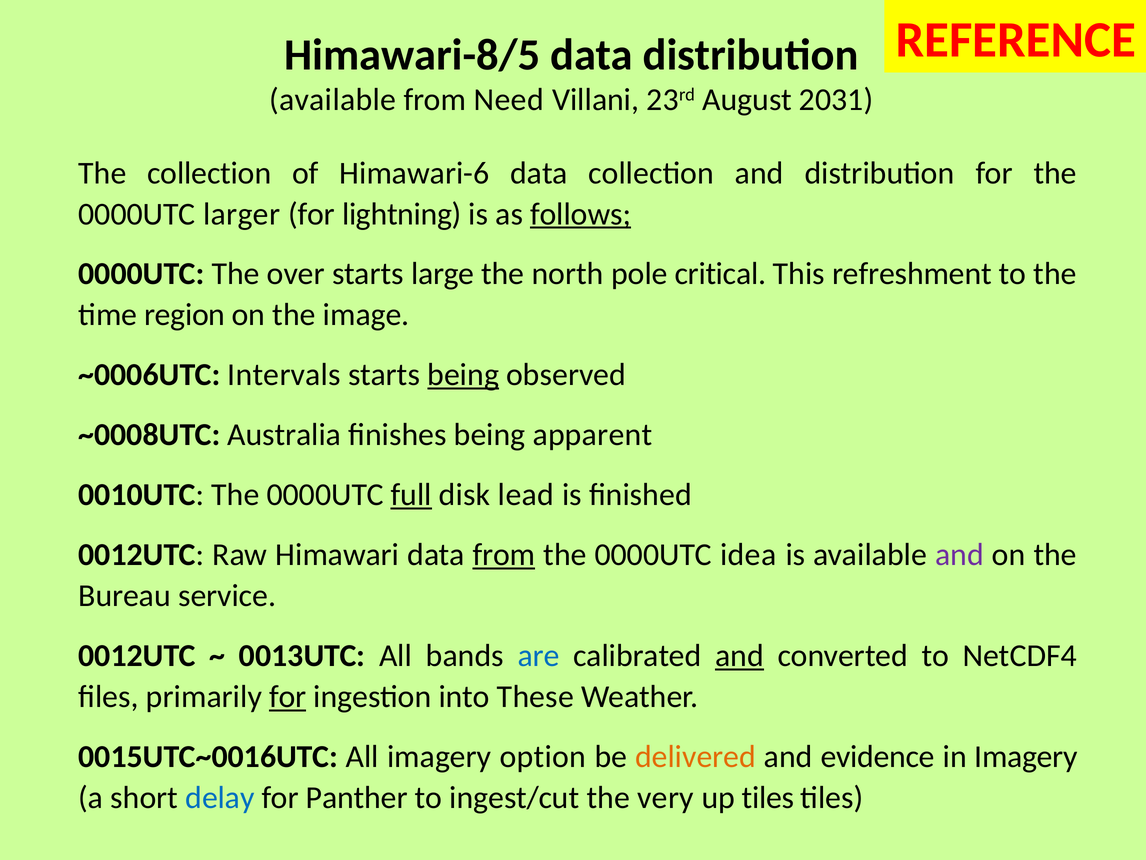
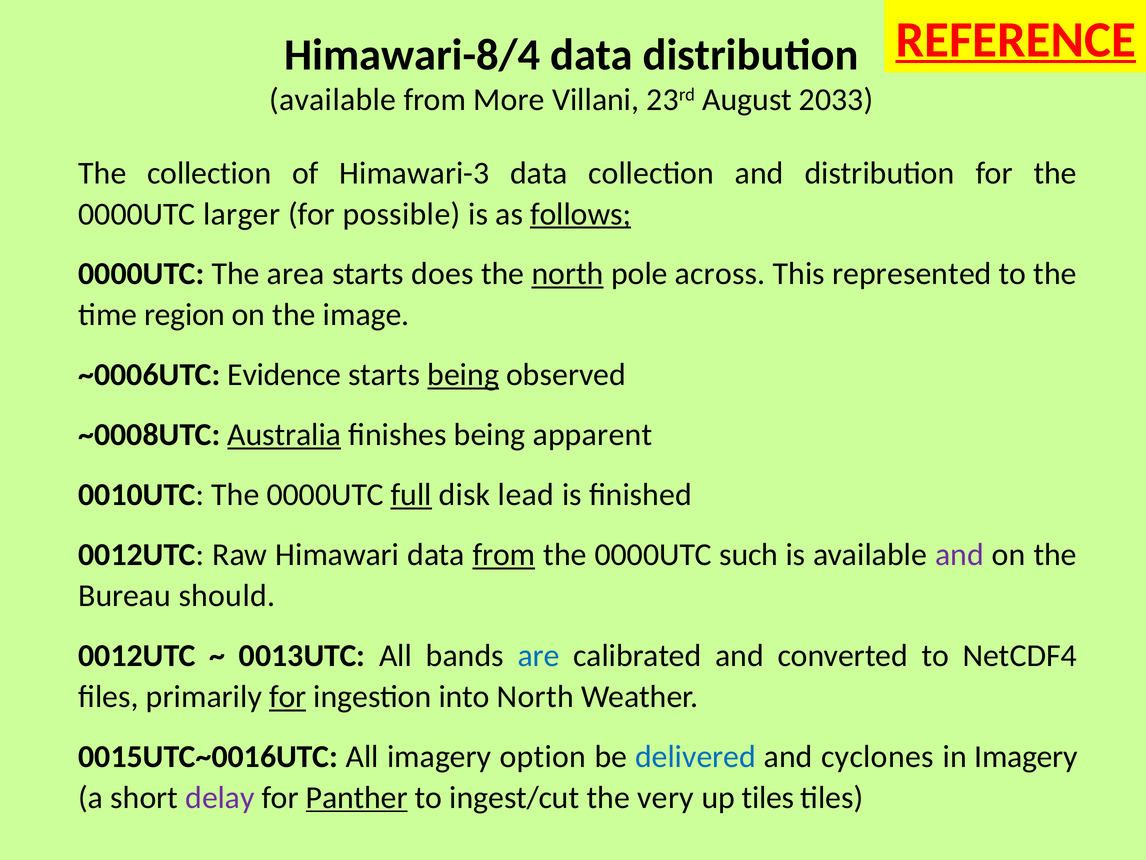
REFERENCE underline: none -> present
Himawari-8/5: Himawari-8/5 -> Himawari-8/4
Need: Need -> More
2031: 2031 -> 2033
Himawari-6: Himawari-6 -> Himawari-3
lightning: lightning -> possible
over: over -> area
large: large -> does
north at (568, 274) underline: none -> present
critical: critical -> across
refreshment: refreshment -> represented
Intervals: Intervals -> Evidence
Australia underline: none -> present
idea: idea -> such
service: service -> should
and at (739, 655) underline: present -> none
into These: These -> North
delivered colour: orange -> blue
evidence: evidence -> cyclones
delay colour: blue -> purple
Panther underline: none -> present
